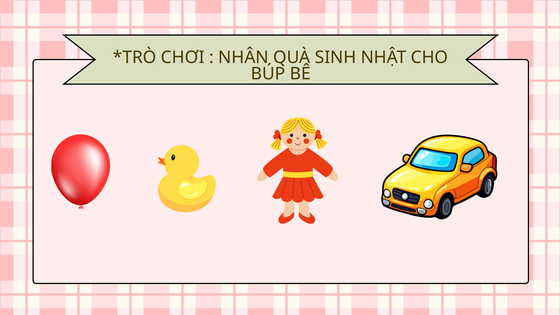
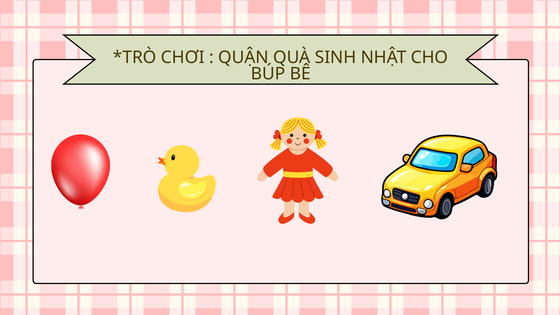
NHÂN: NHÂN -> QUẬN
